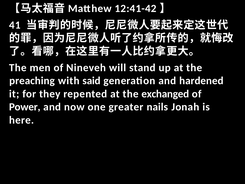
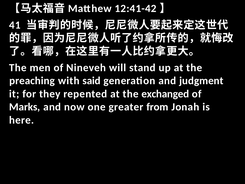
hardened: hardened -> judgment
Power: Power -> Marks
nails: nails -> from
